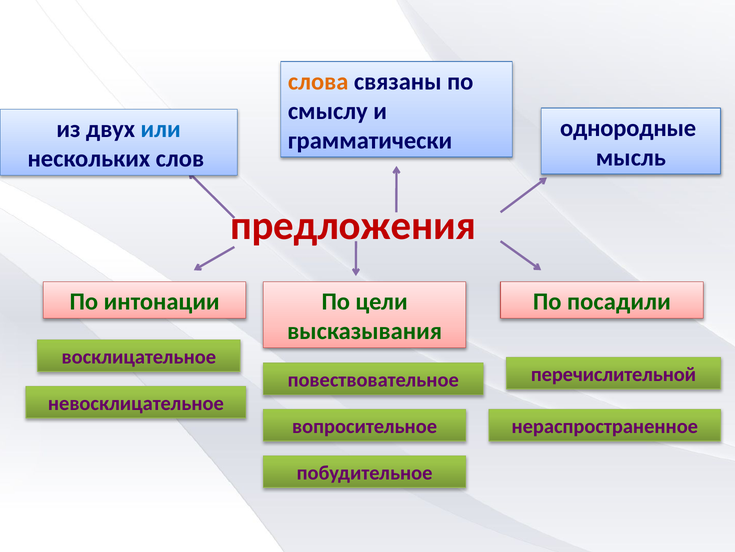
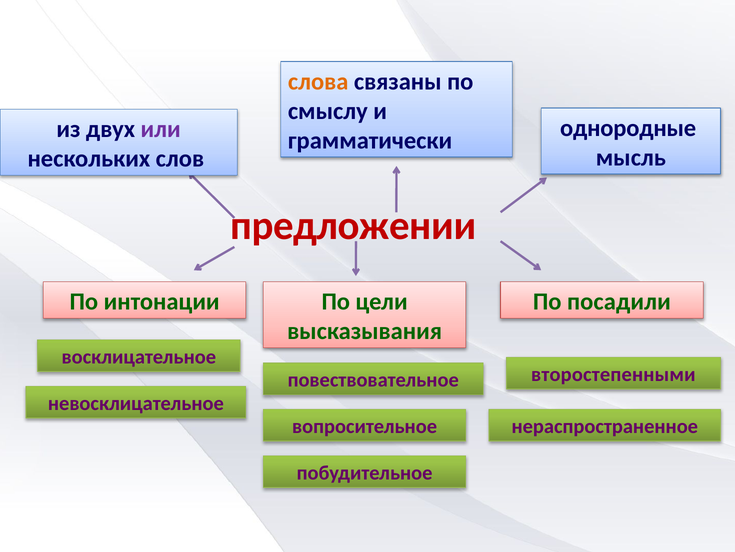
или colour: blue -> purple
предложения: предложения -> предложении
перечислительной: перечислительной -> второстепенными
